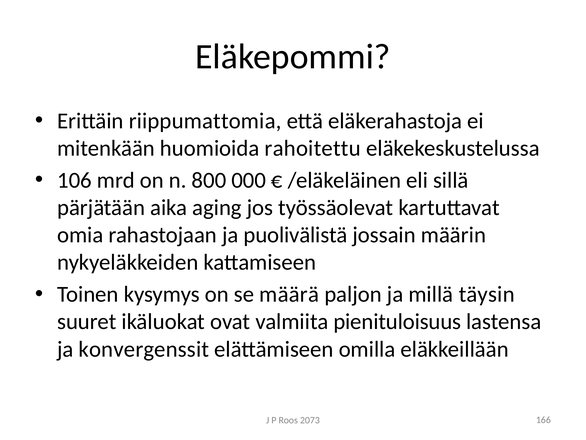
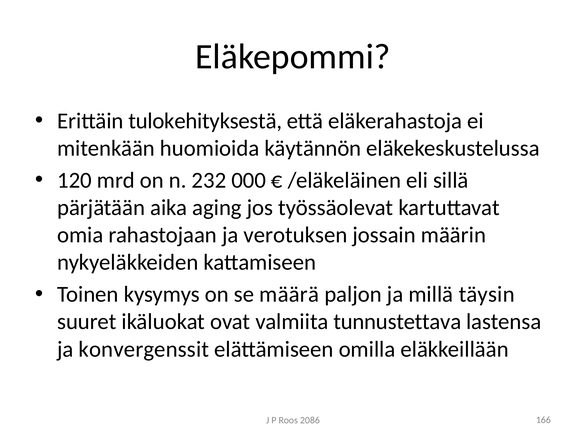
riippumattomia: riippumattomia -> tulokehityksestä
rahoitettu: rahoitettu -> käytännön
106: 106 -> 120
800: 800 -> 232
puolivälistä: puolivälistä -> verotuksen
pienituloisuus: pienituloisuus -> tunnustettava
2073: 2073 -> 2086
